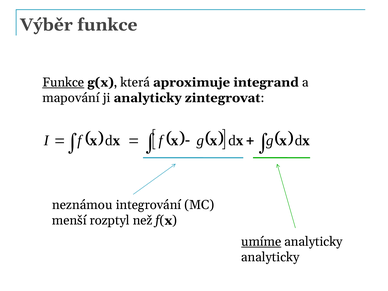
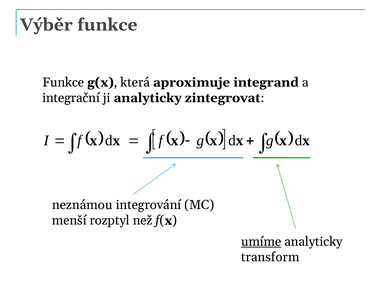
Funkce at (63, 82) underline: present -> none
mapování: mapování -> integrační
analyticky at (270, 257): analyticky -> transform
